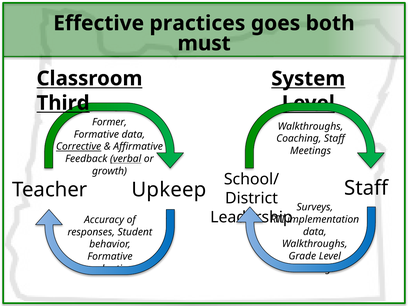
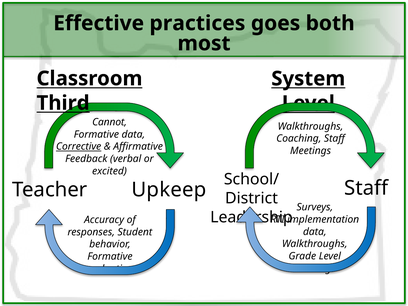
must: must -> most
Former: Former -> Cannot
verbal underline: present -> none
growth: growth -> excited
